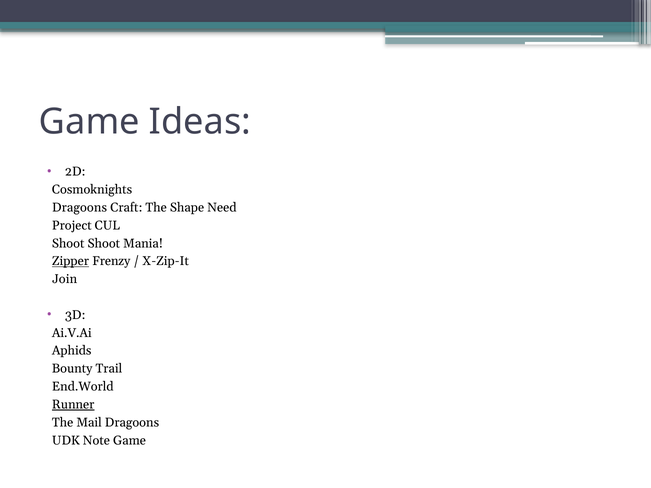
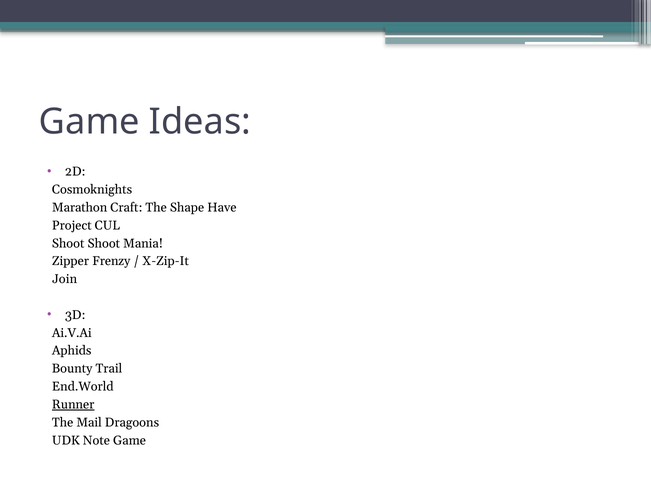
Dragoons at (79, 208): Dragoons -> Marathon
Need: Need -> Have
Zipper underline: present -> none
